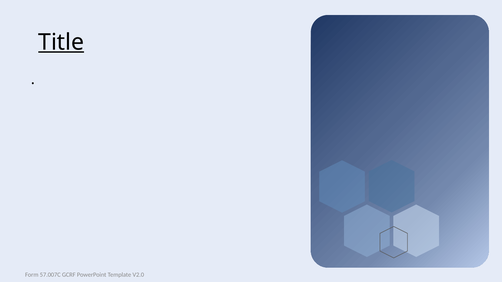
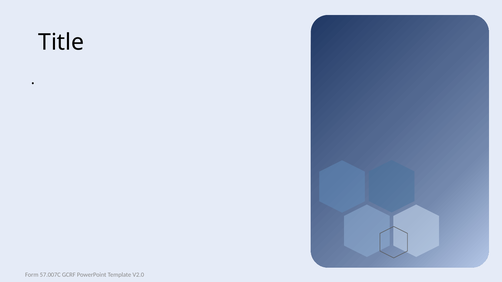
Title underline: present -> none
